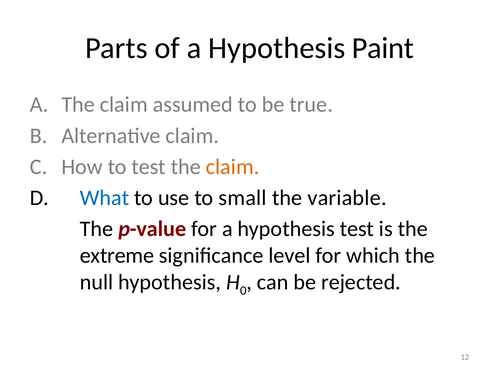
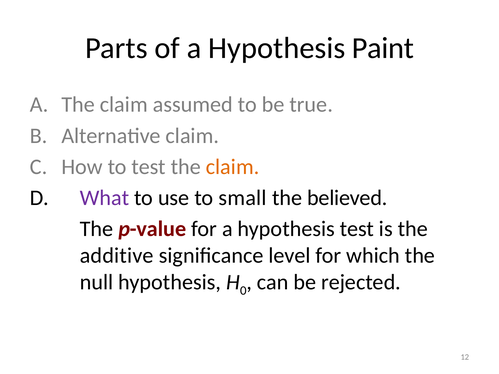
What colour: blue -> purple
variable: variable -> believed
extreme: extreme -> additive
